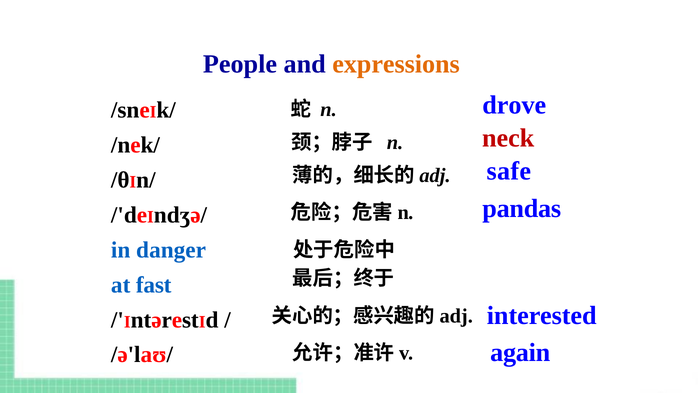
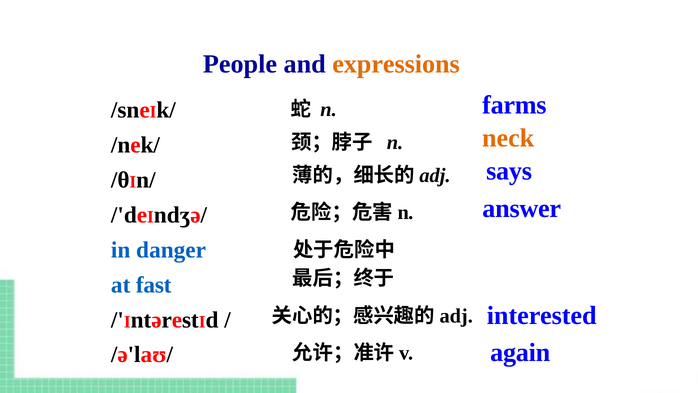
drove: drove -> farms
neck colour: red -> orange
safe: safe -> says
pandas: pandas -> answer
